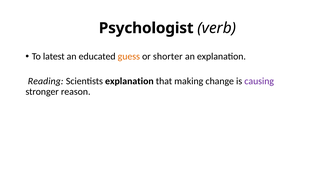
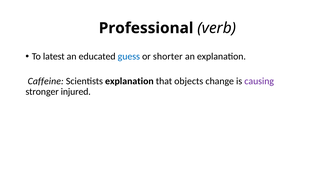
Psychologist: Psychologist -> Professional
guess colour: orange -> blue
Reading: Reading -> Caffeine
making: making -> objects
reason: reason -> injured
